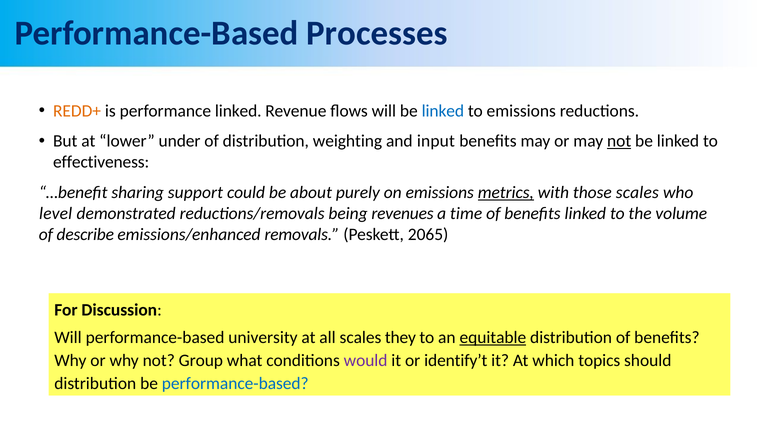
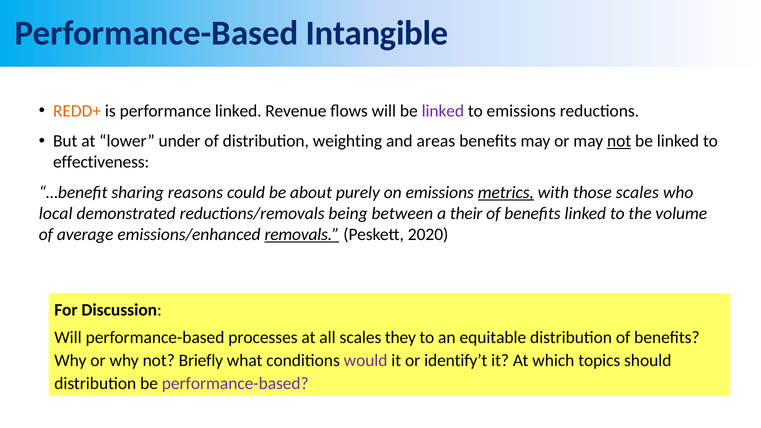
Processes: Processes -> Intangible
linked at (443, 111) colour: blue -> purple
input: input -> areas
support: support -> reasons
level: level -> local
revenues: revenues -> between
time: time -> their
describe: describe -> average
removals underline: none -> present
2065: 2065 -> 2020
university: university -> processes
equitable underline: present -> none
Group: Group -> Briefly
performance-based at (235, 384) colour: blue -> purple
